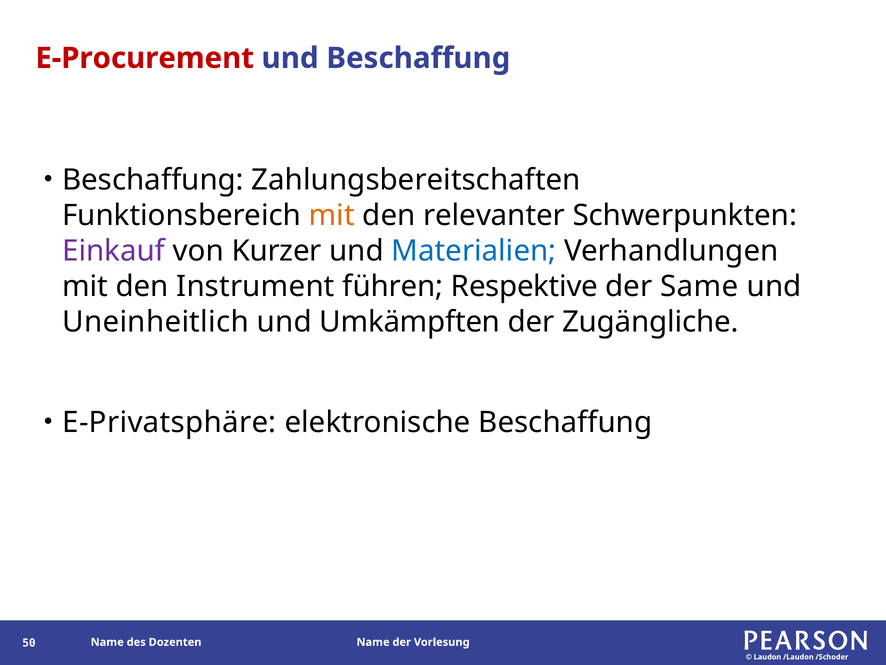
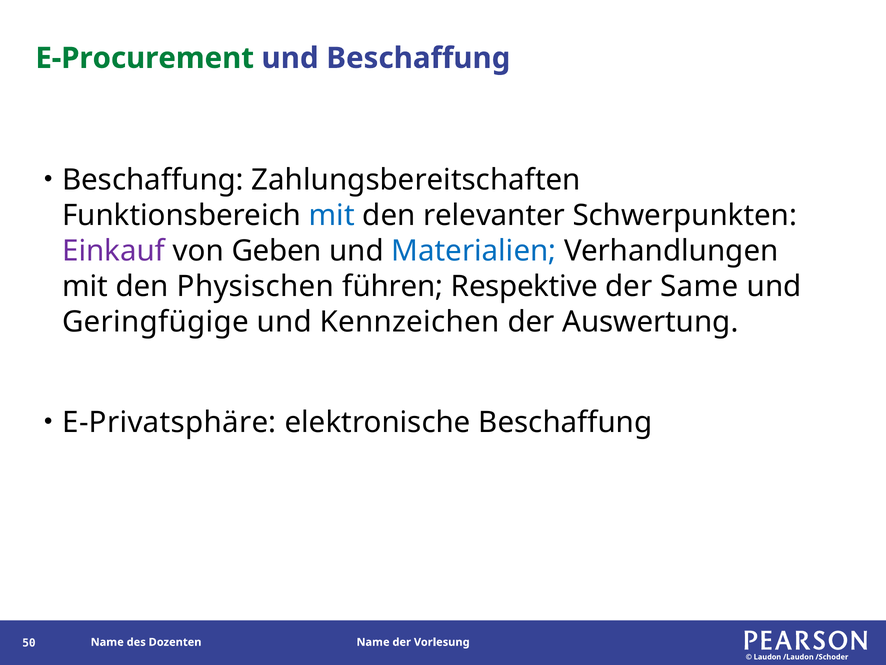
E-Procurement colour: red -> green
mit at (332, 215) colour: orange -> blue
Kurzer: Kurzer -> Geben
Instrument: Instrument -> Physischen
Uneinheitlich: Uneinheitlich -> Geringfügige
Umkämpften: Umkämpften -> Kennzeichen
Zugängliche: Zugängliche -> Auswertung
